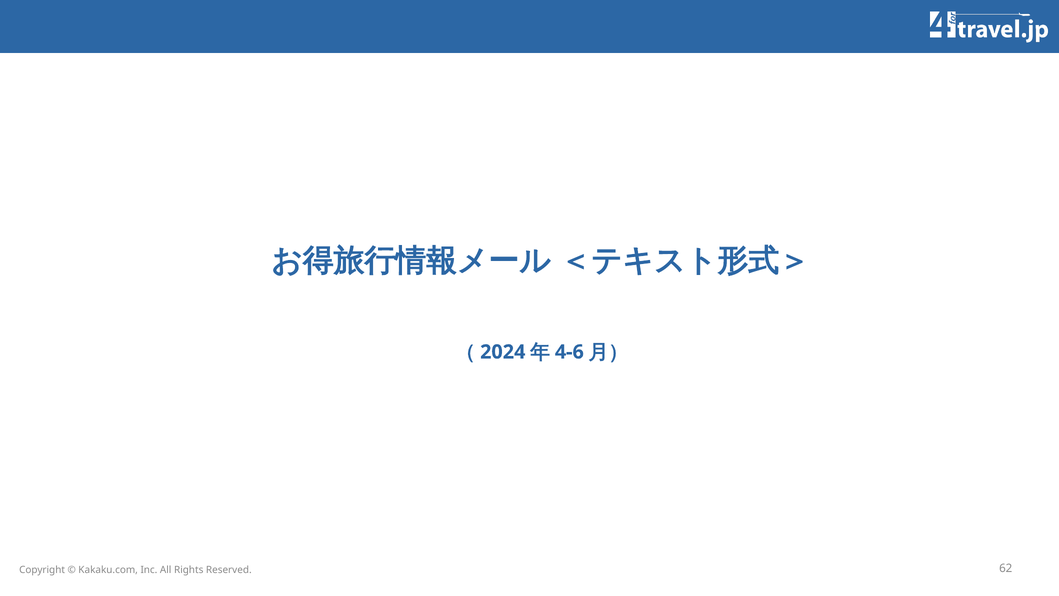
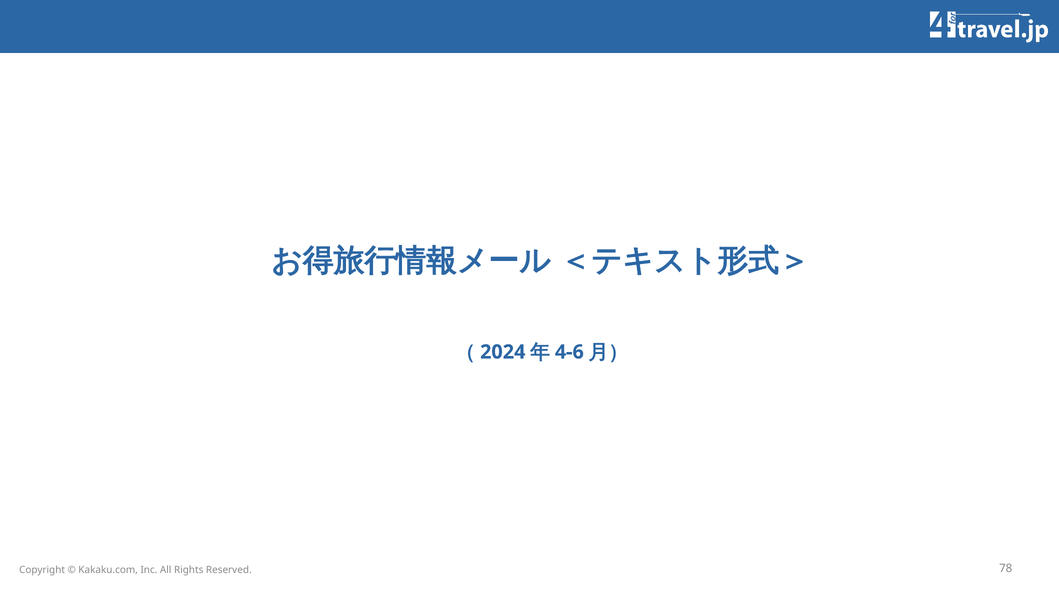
62: 62 -> 78
